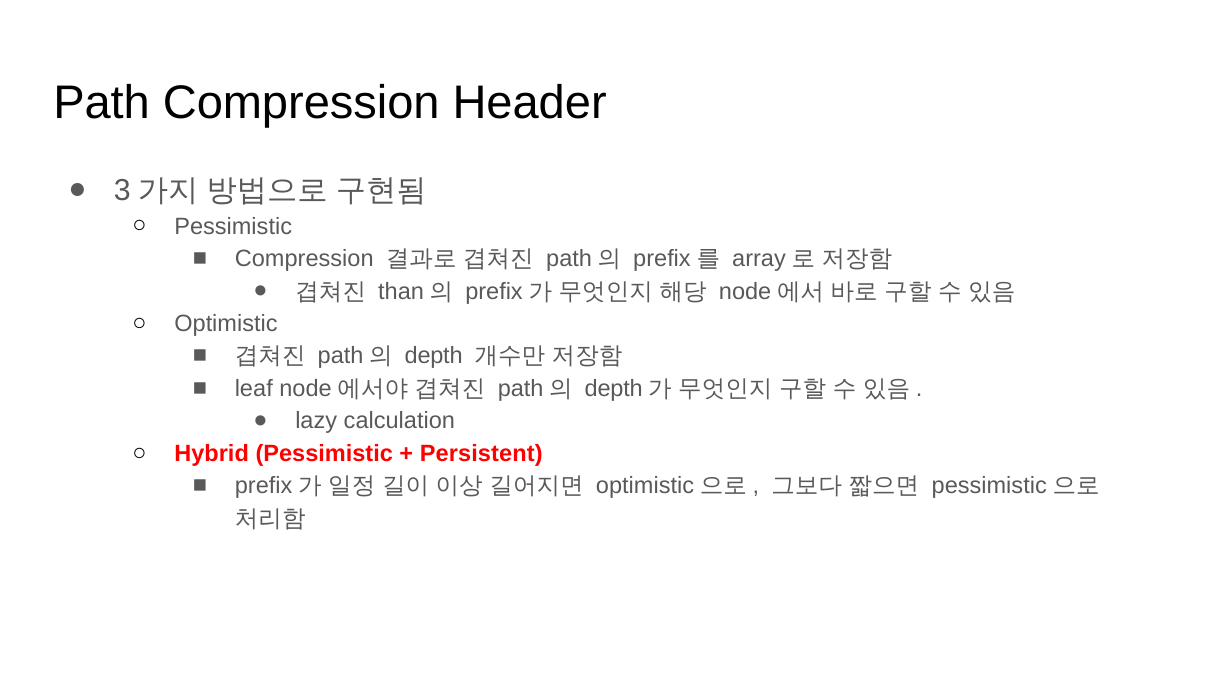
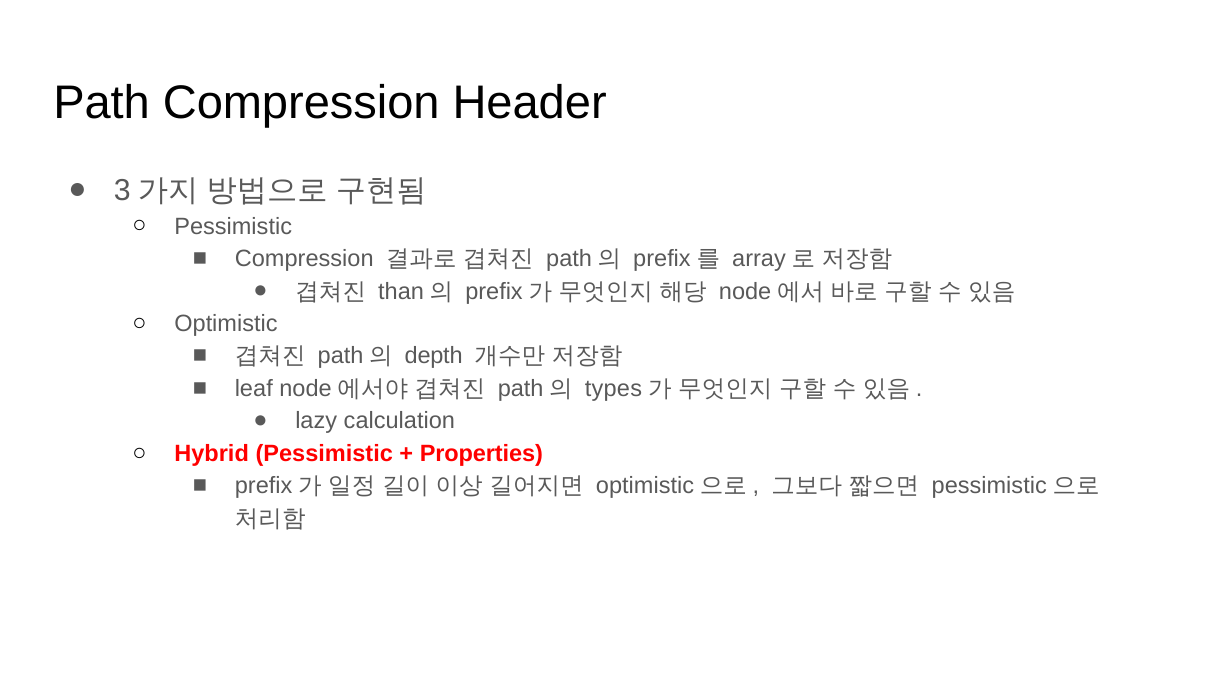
depth at (614, 388): depth -> types
Persistent: Persistent -> Properties
